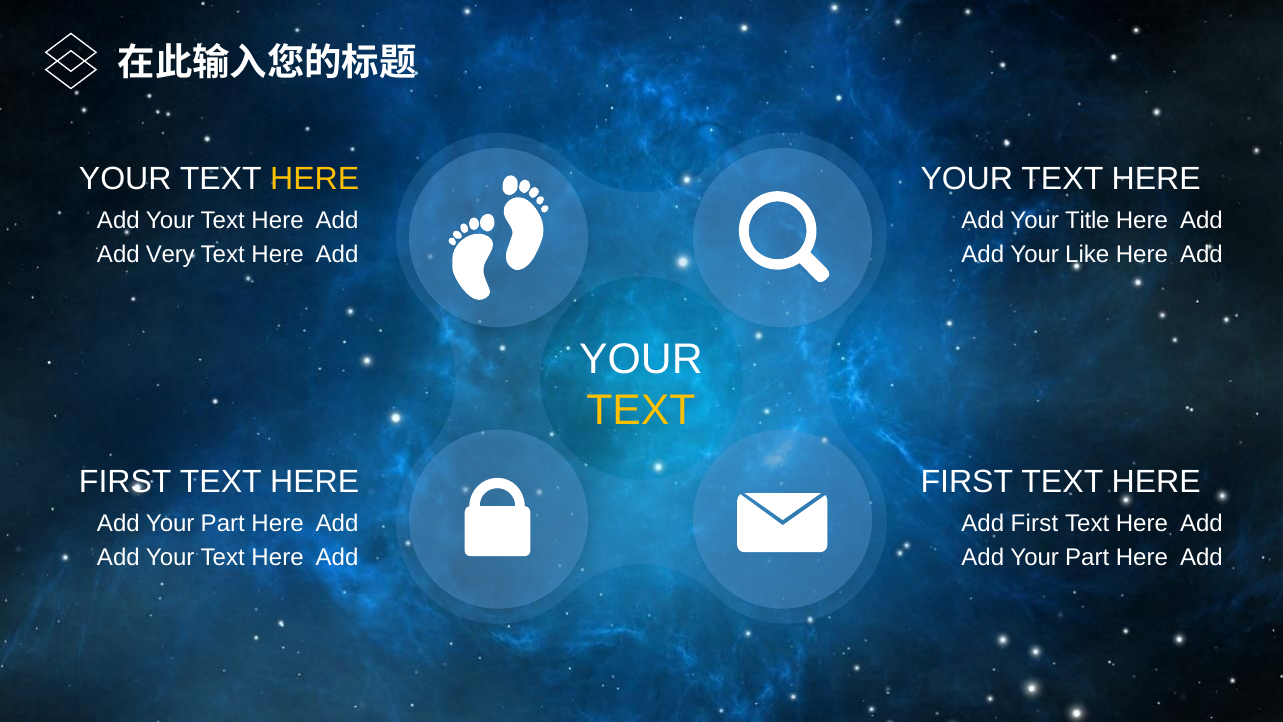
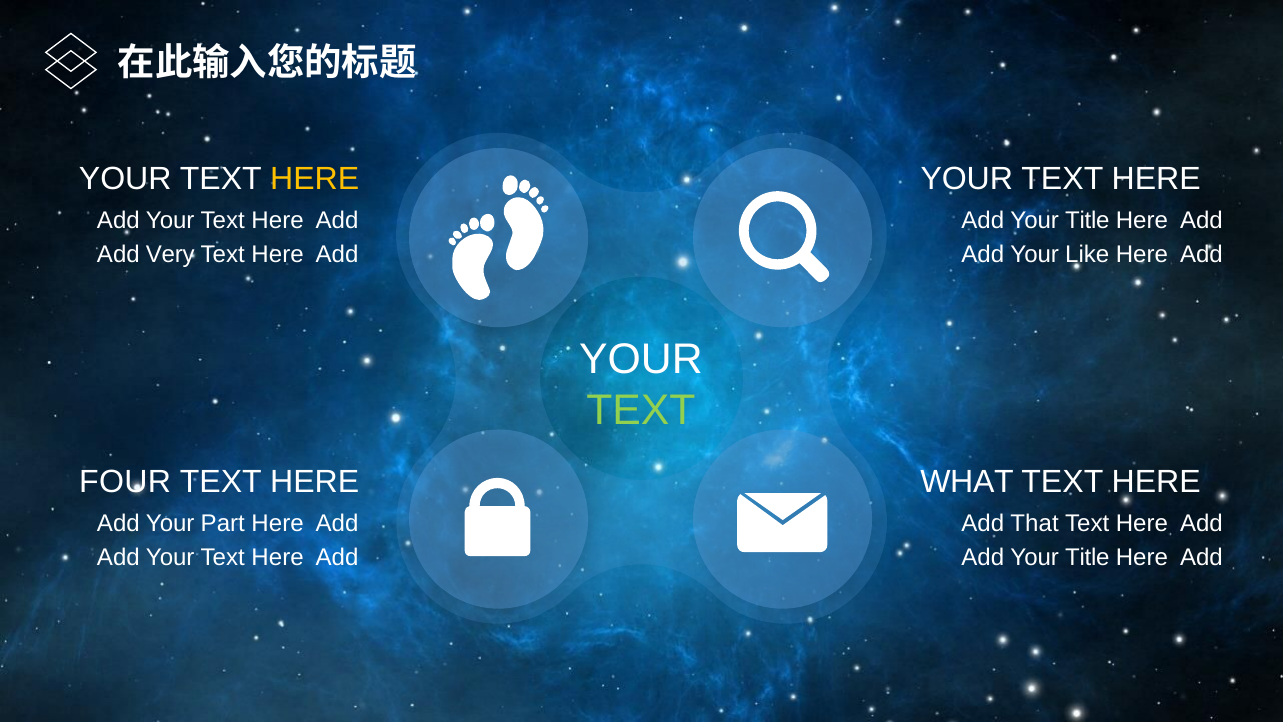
TEXT at (641, 411) colour: yellow -> light green
FIRST at (125, 482): FIRST -> FOUR
FIRST at (967, 482): FIRST -> WHAT
First at (1034, 523): First -> That
Part at (1087, 558): Part -> Title
